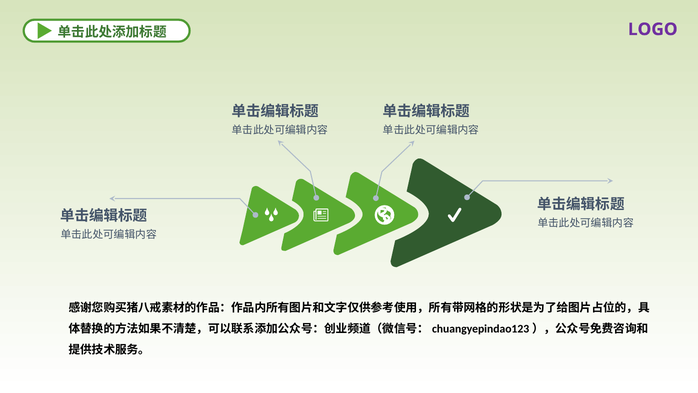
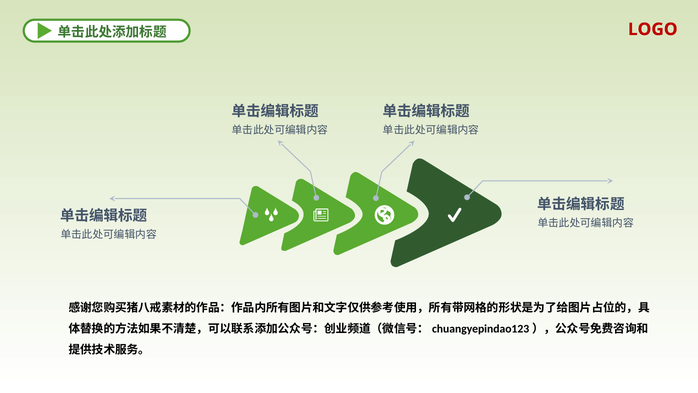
LOGO colour: purple -> red
